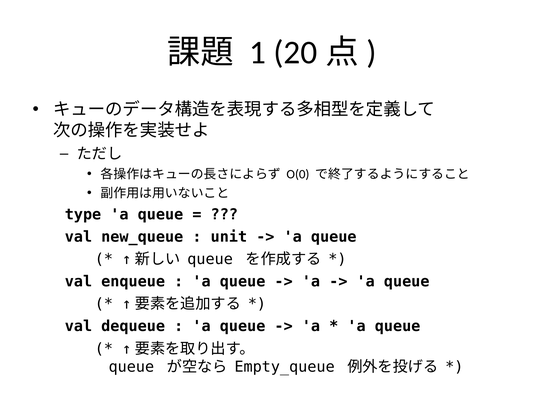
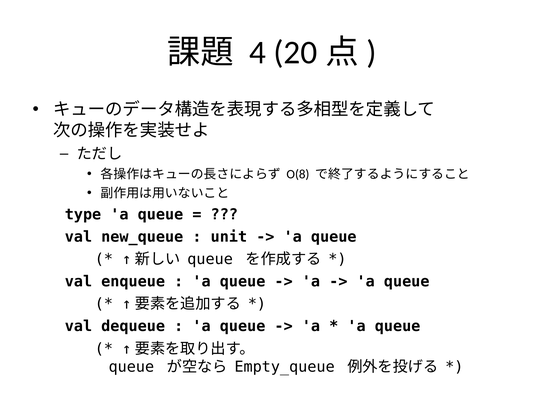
1: 1 -> 4
O(0: O(0 -> O(8
